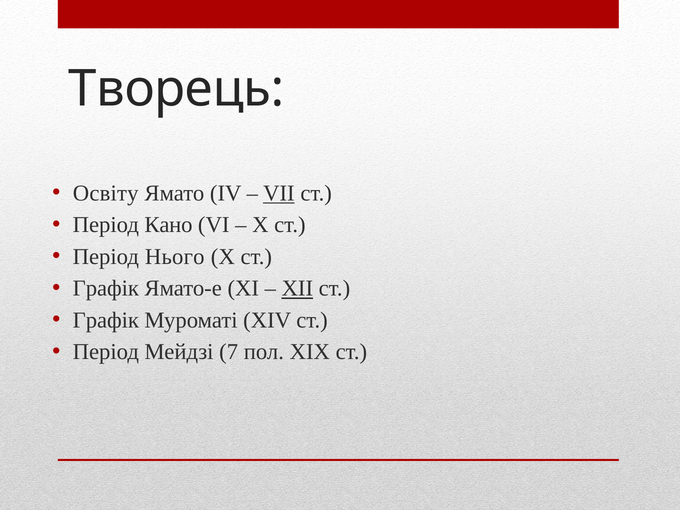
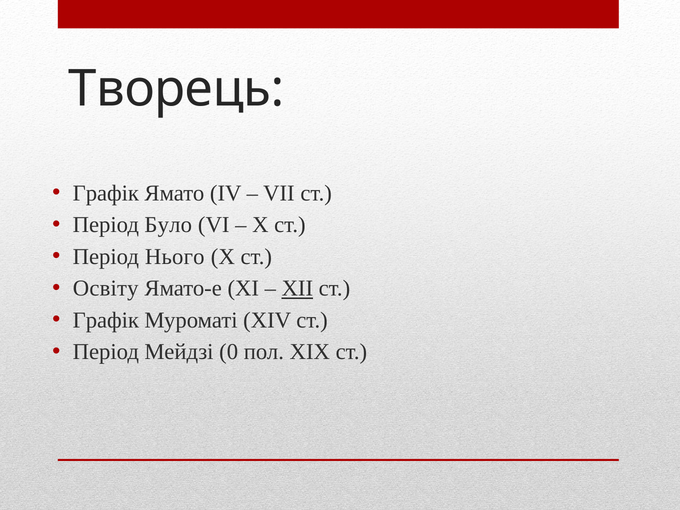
Освіту at (106, 193): Освіту -> Графік
VII underline: present -> none
Кано: Кано -> Було
Графік at (106, 288): Графік -> Освіту
7: 7 -> 0
